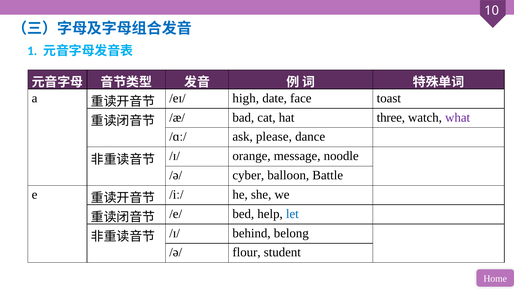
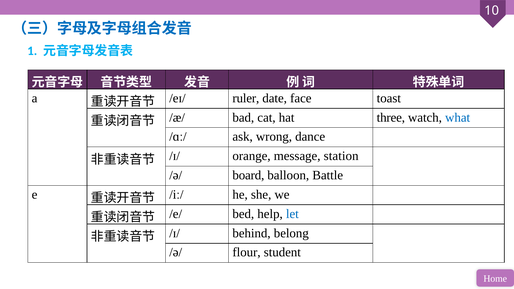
high: high -> ruler
what colour: purple -> blue
please: please -> wrong
noodle: noodle -> station
cyber: cyber -> board
